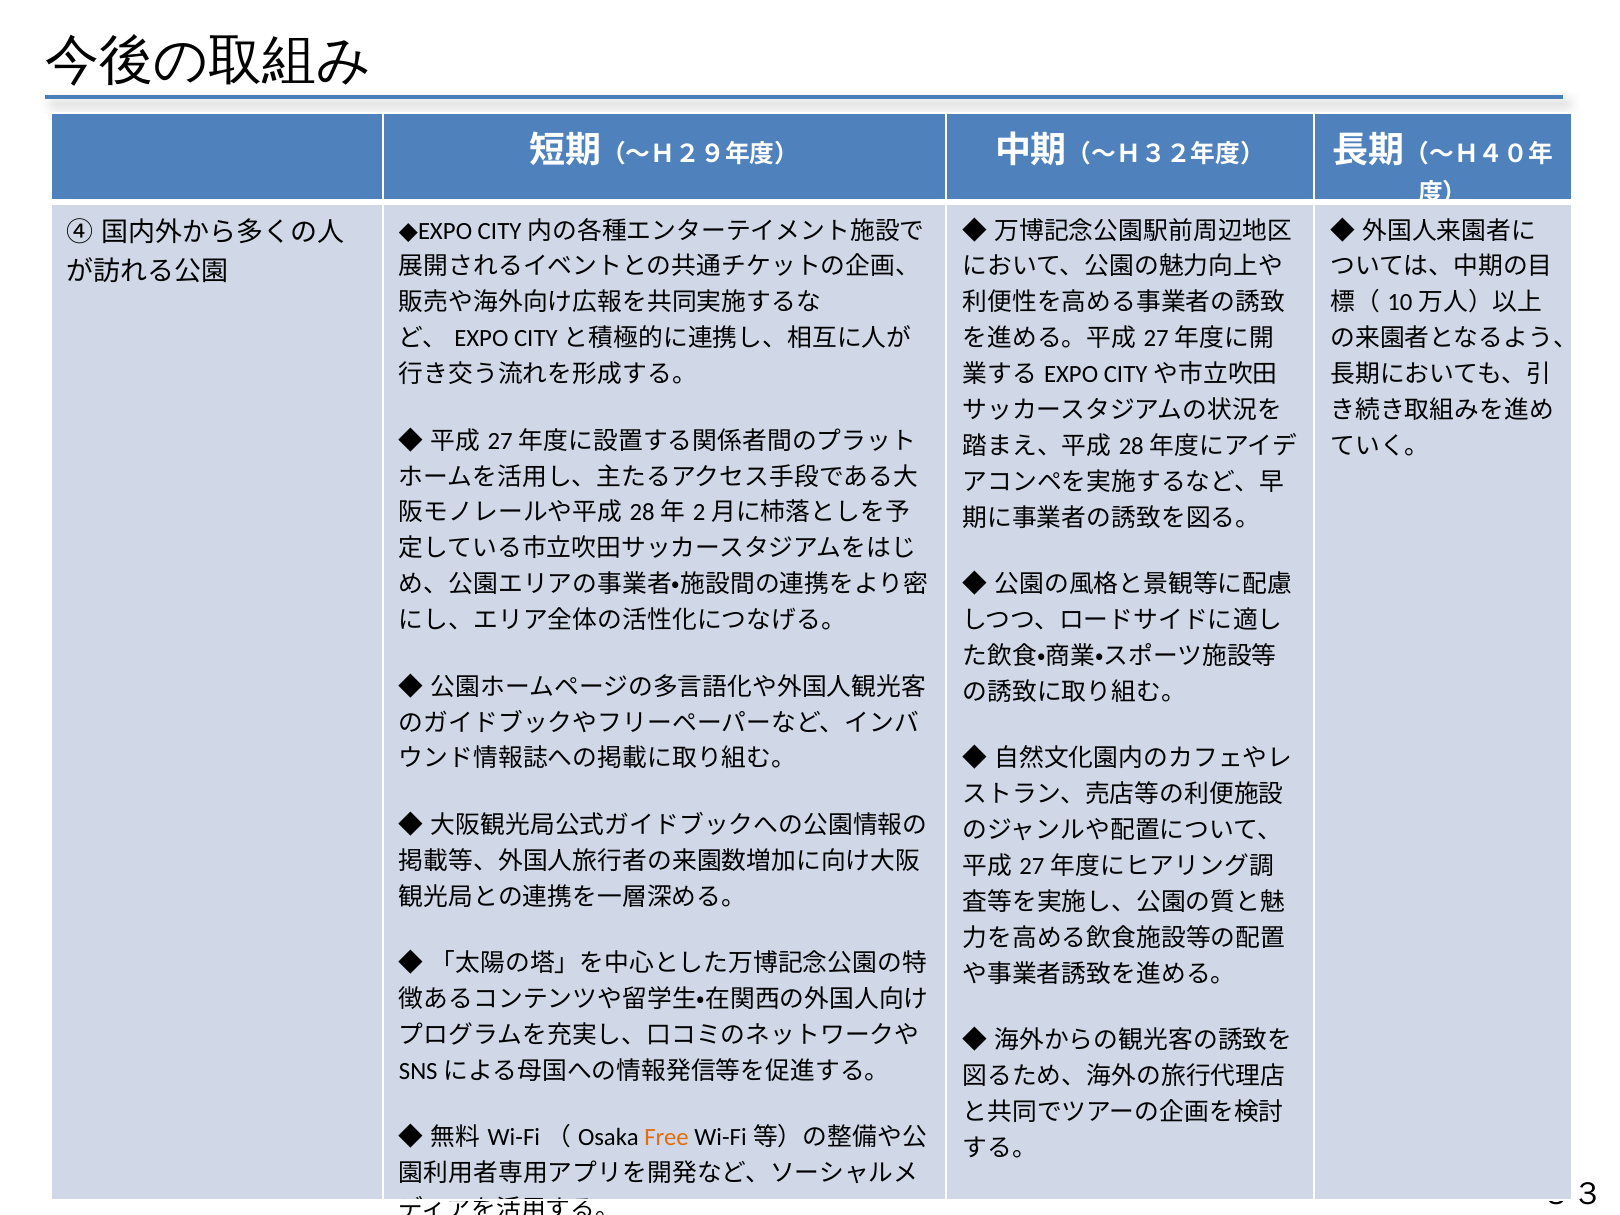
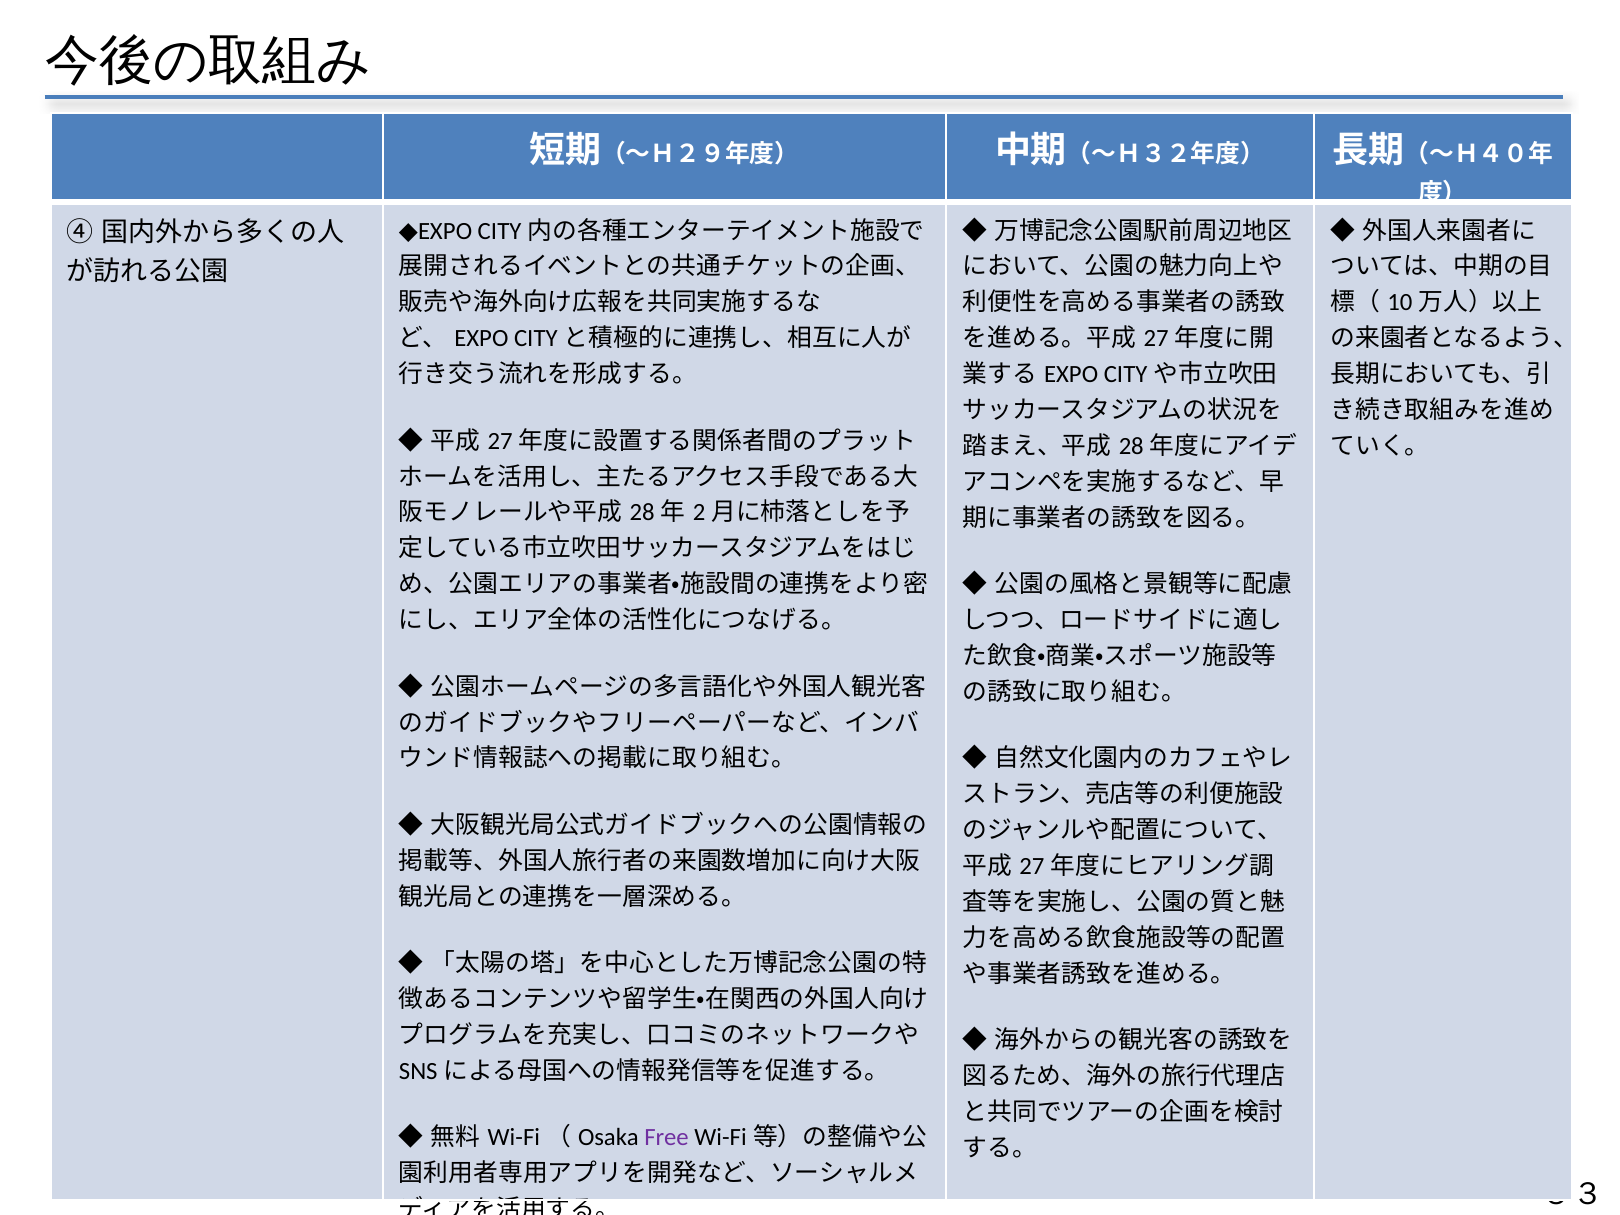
Free colour: orange -> purple
